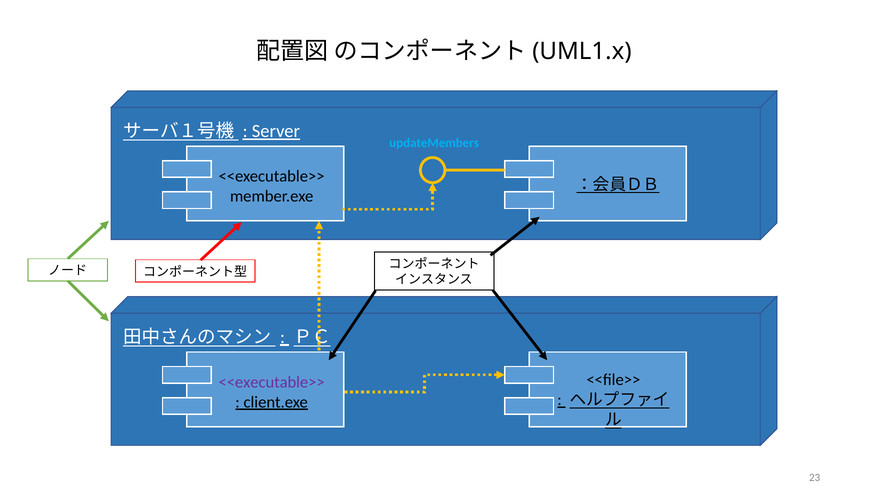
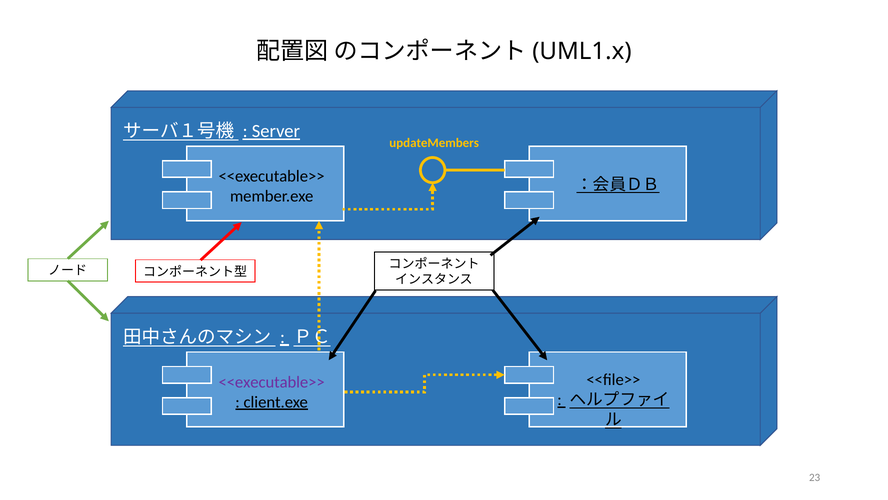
updateMembers colour: light blue -> yellow
